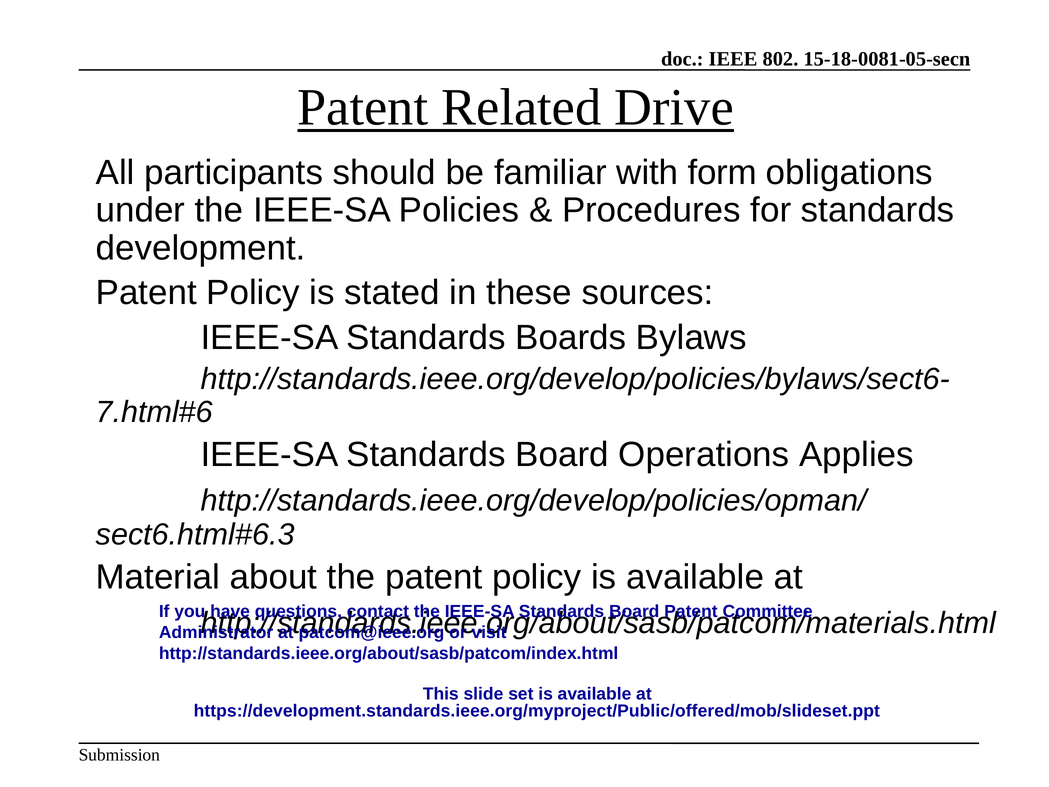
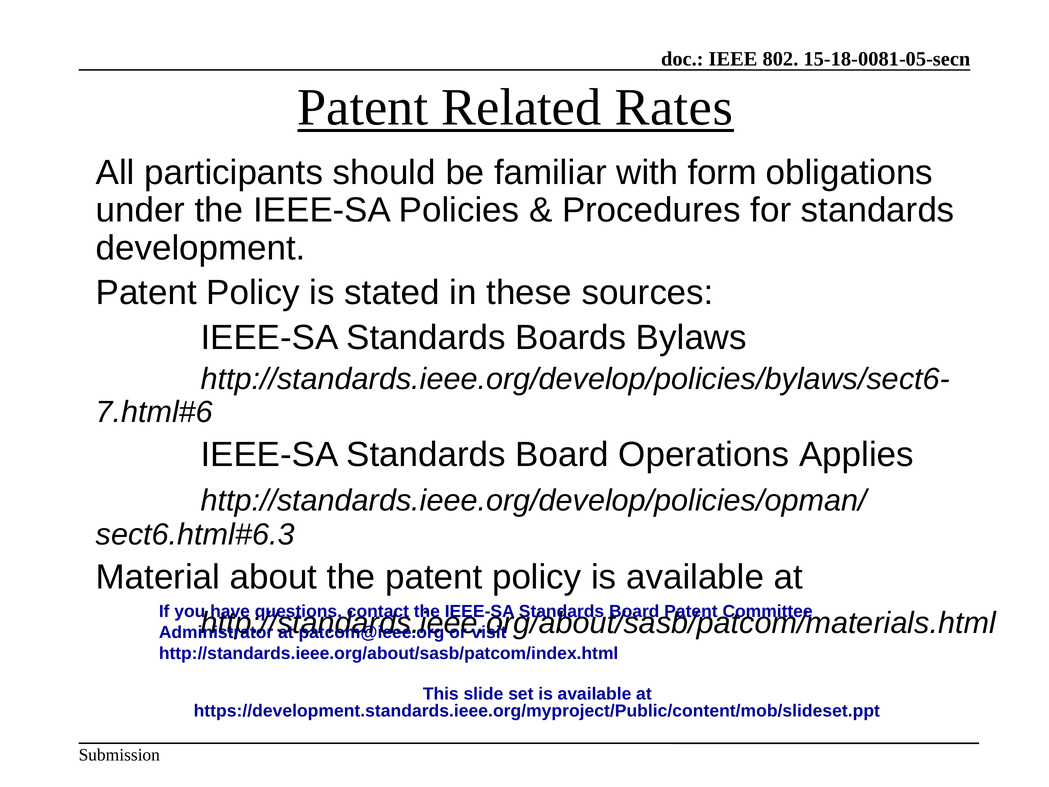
Drive: Drive -> Rates
https://development.standards.ieee.org/myproject/Public/offered/mob/slideset.ppt: https://development.standards.ieee.org/myproject/Public/offered/mob/slideset.ppt -> https://development.standards.ieee.org/myproject/Public/content/mob/slideset.ppt
